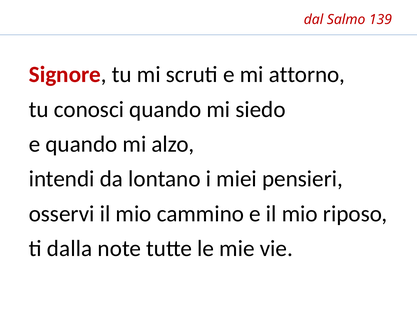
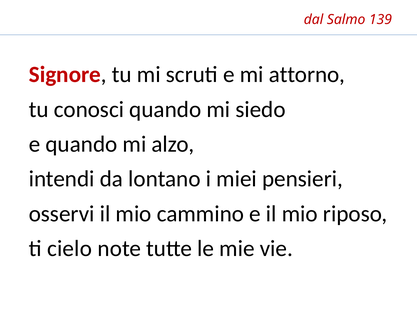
dalla: dalla -> cielo
